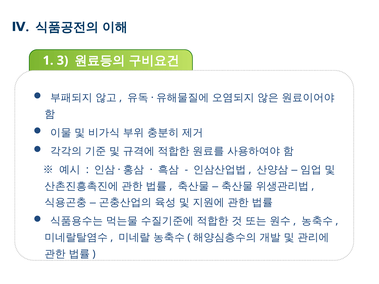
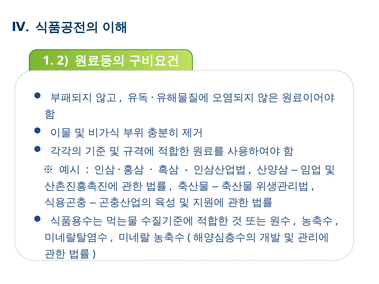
3: 3 -> 2
